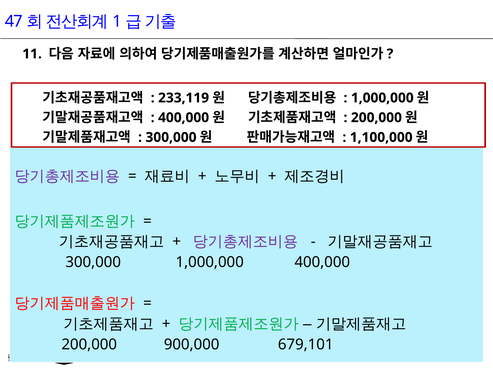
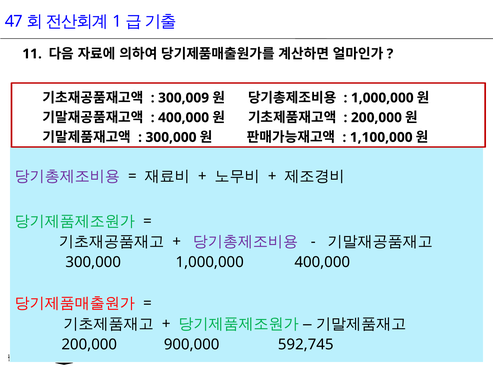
233,119: 233,119 -> 300,009
679,101: 679,101 -> 592,745
